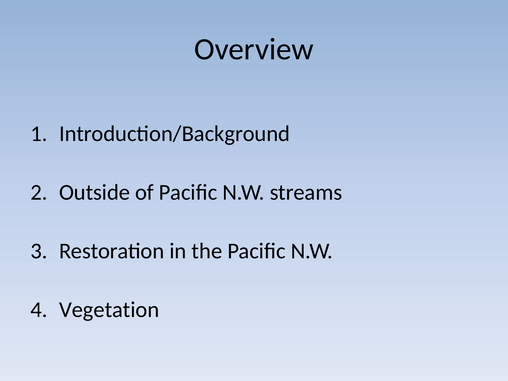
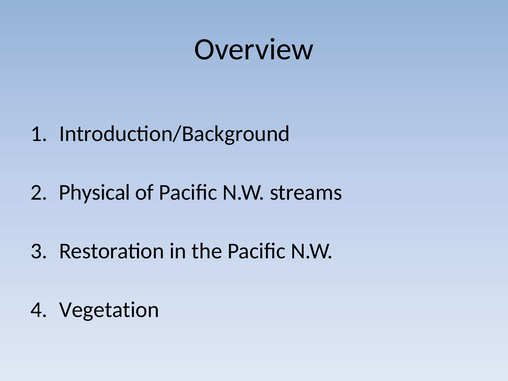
Outside: Outside -> Physical
